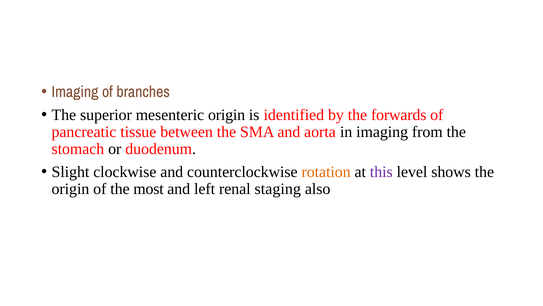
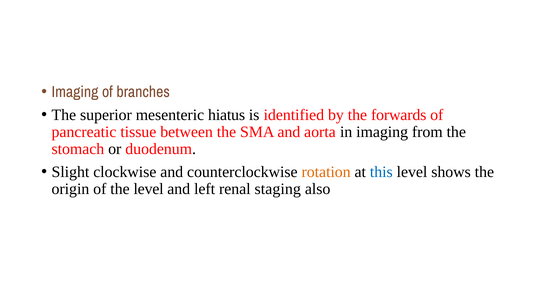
mesenteric origin: origin -> hiatus
this colour: purple -> blue
the most: most -> level
